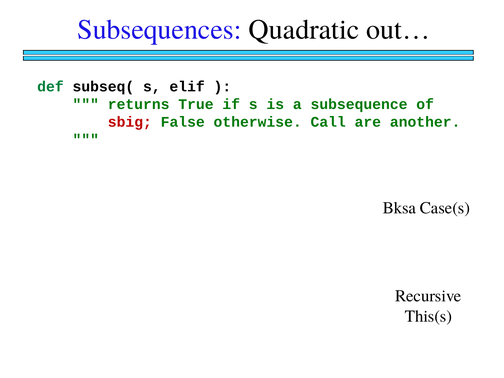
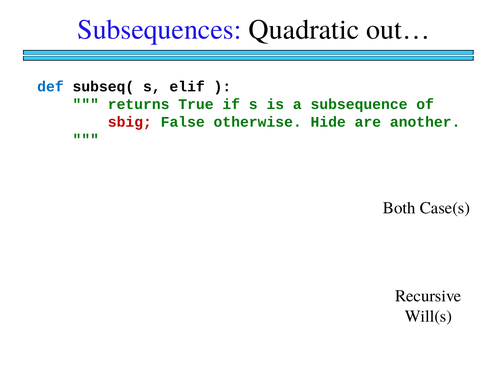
def colour: green -> blue
Call: Call -> Hide
Bksa: Bksa -> Both
This(s: This(s -> Will(s
